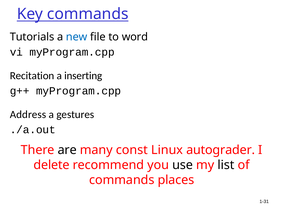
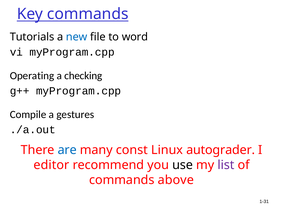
Recitation: Recitation -> Operating
inserting: inserting -> checking
Address: Address -> Compile
are colour: black -> blue
delete: delete -> editor
list colour: black -> purple
places: places -> above
